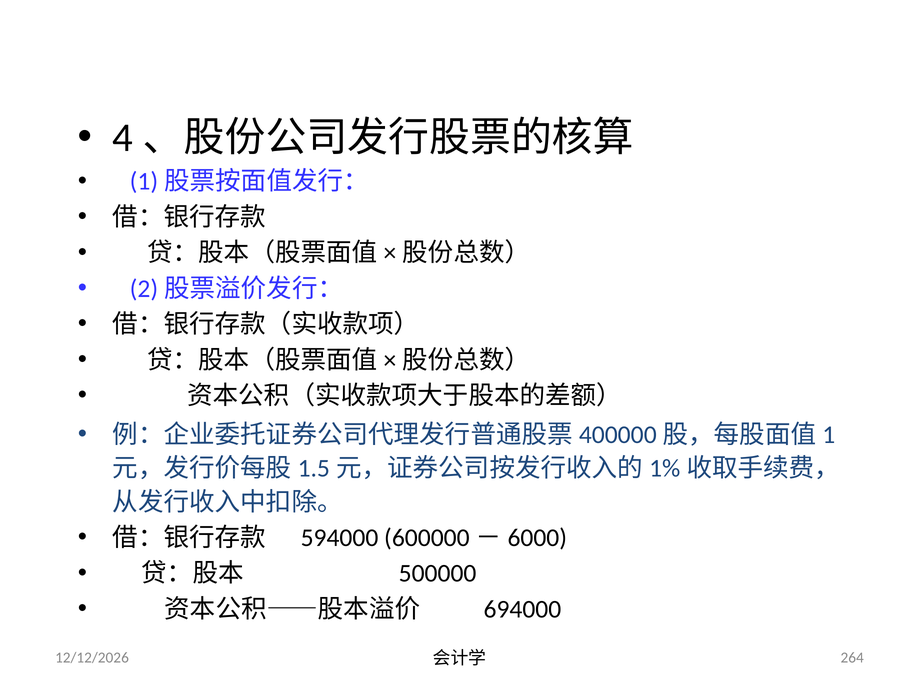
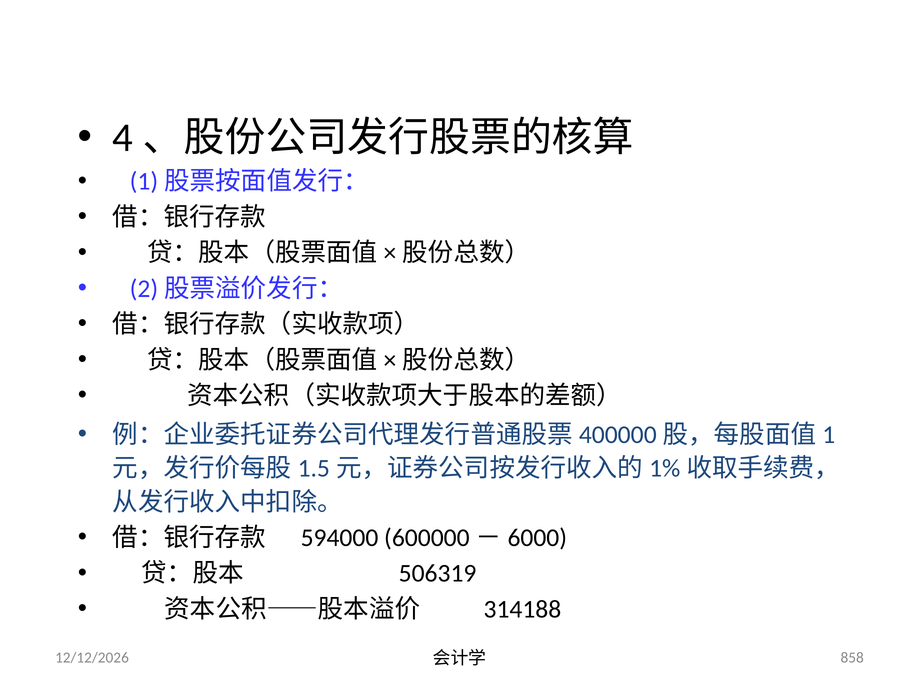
500000: 500000 -> 506319
694000: 694000 -> 314188
264: 264 -> 858
